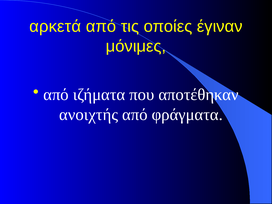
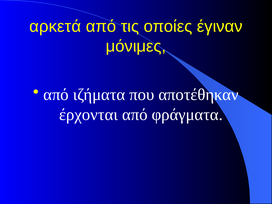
ανοιχτής: ανοιχτής -> έρχονται
